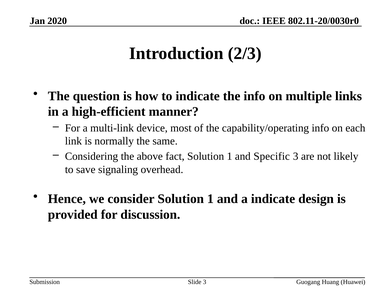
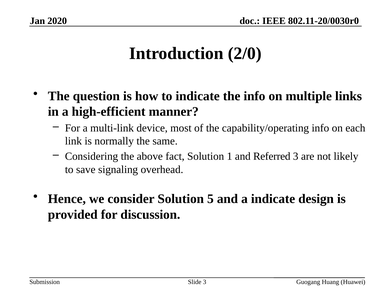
2/3: 2/3 -> 2/0
Specific: Specific -> Referred
consider Solution 1: 1 -> 5
